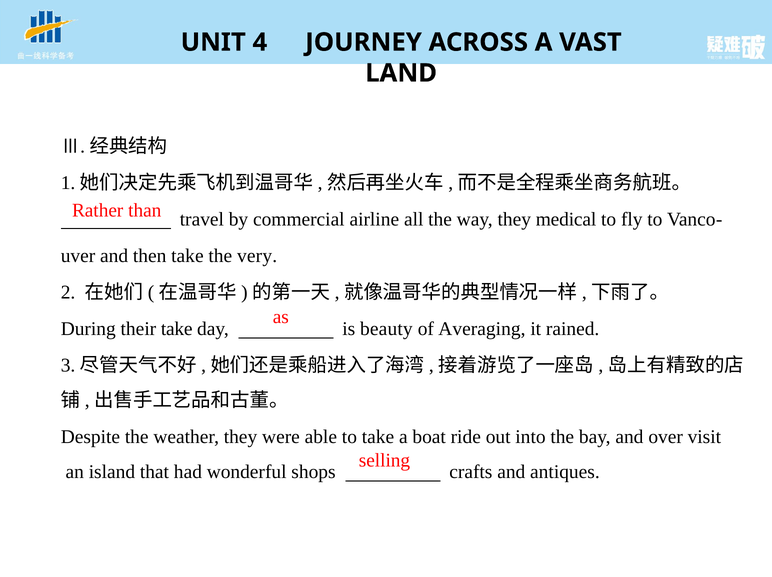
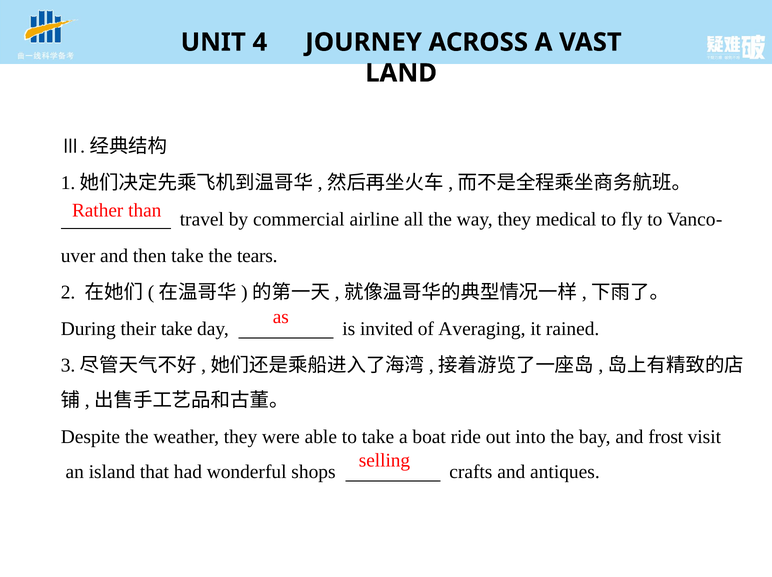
very: very -> tears
beauty: beauty -> invited
over: over -> frost
